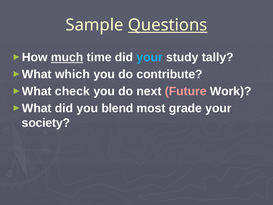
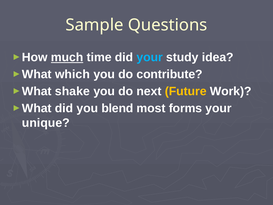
Questions underline: present -> none
tally: tally -> idea
check: check -> shake
Future colour: pink -> yellow
grade: grade -> forms
society: society -> unique
